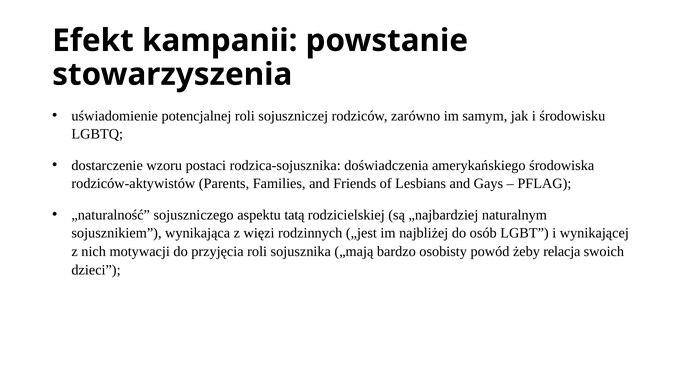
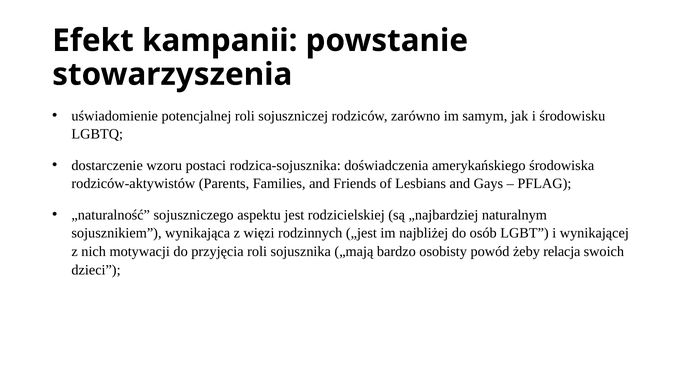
tatą: tatą -> jest
